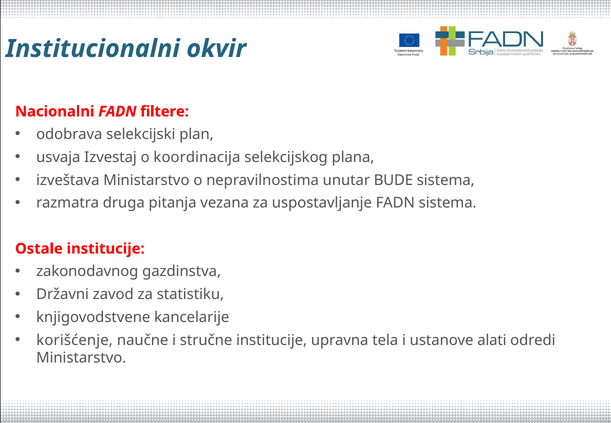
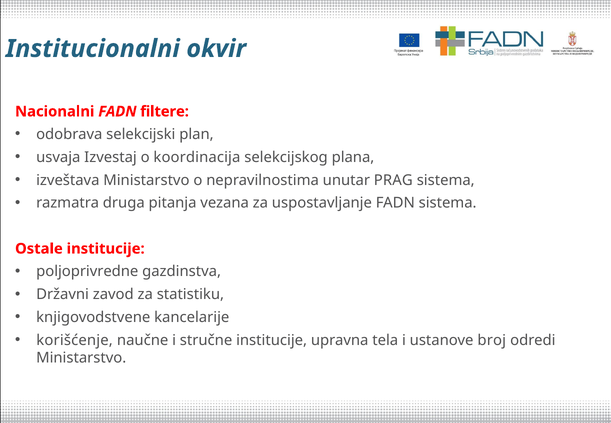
BUDE: BUDE -> PRAG
zakonodavnog: zakonodavnog -> poljoprivredne
alati: alati -> broj
